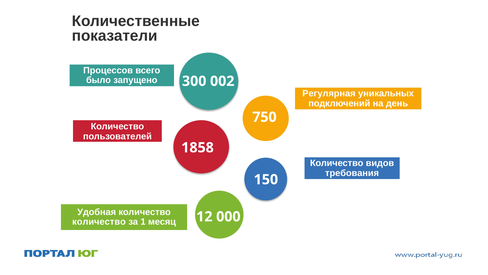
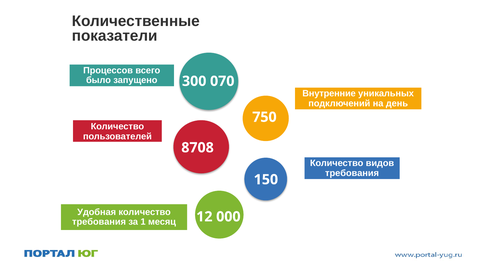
002: 002 -> 070
Регулярная: Регулярная -> Внутренние
1858: 1858 -> 8708
количество at (99, 222): количество -> требования
